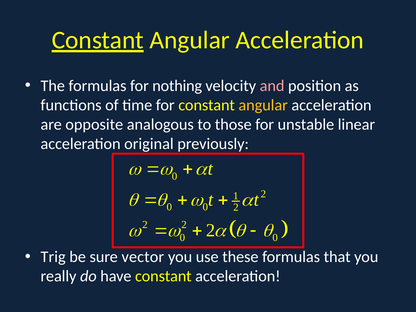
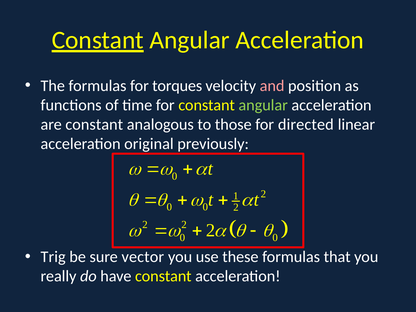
nothing: nothing -> torques
angular at (263, 105) colour: yellow -> light green
are opposite: opposite -> constant
unstable: unstable -> directed
